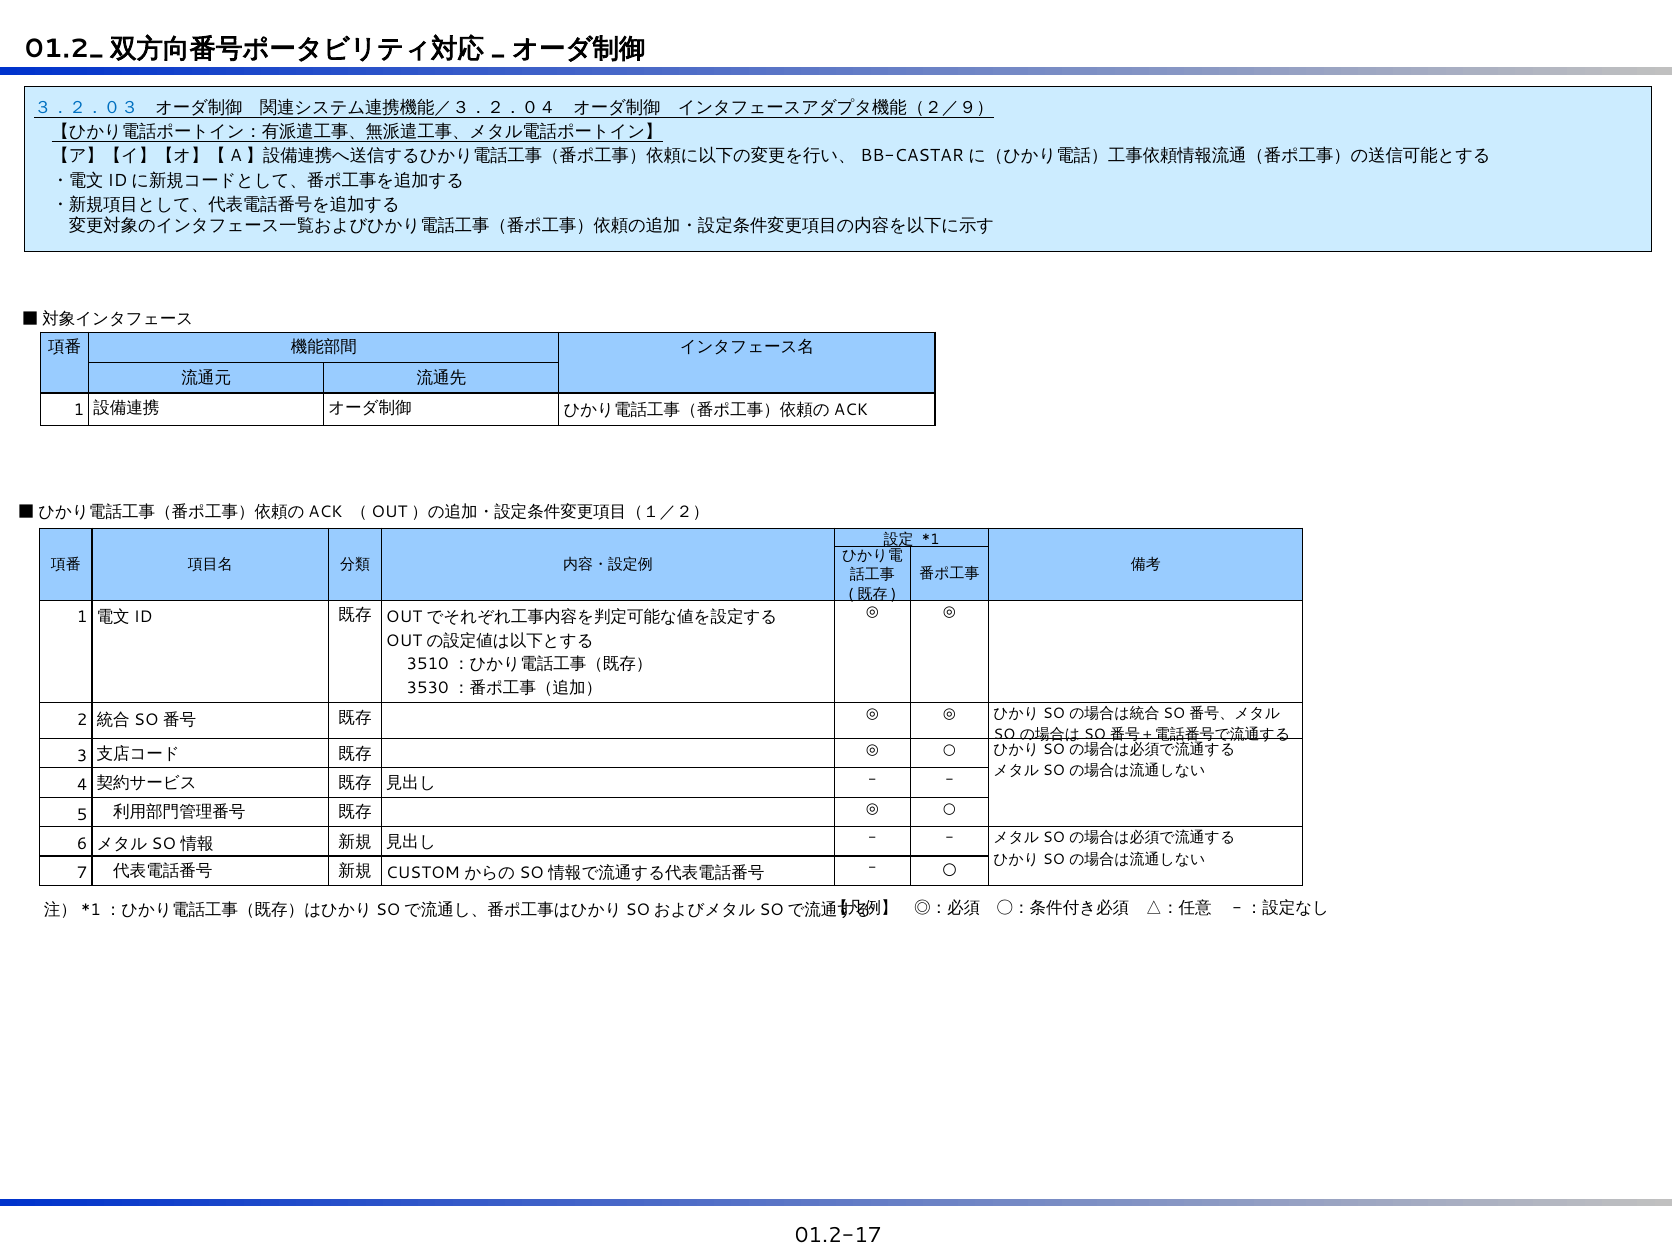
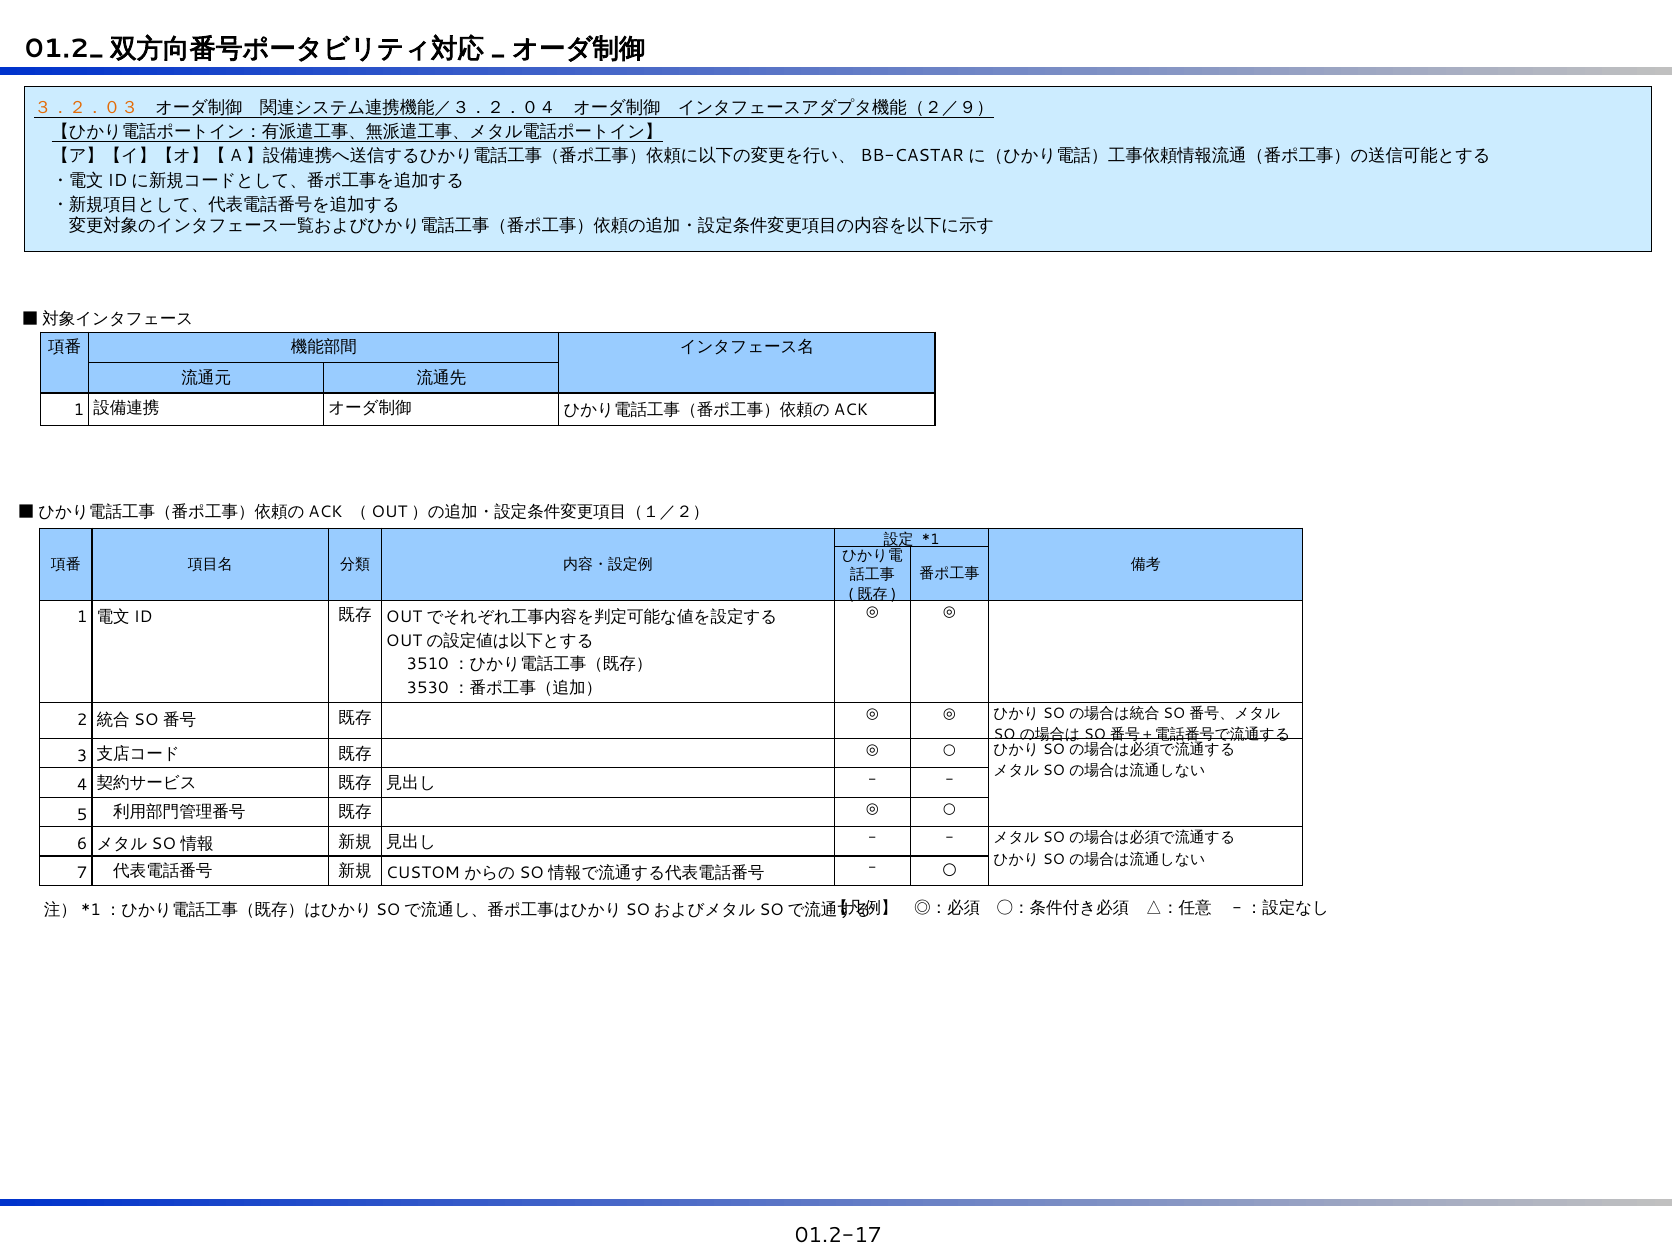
３．２．０３ colour: blue -> orange
